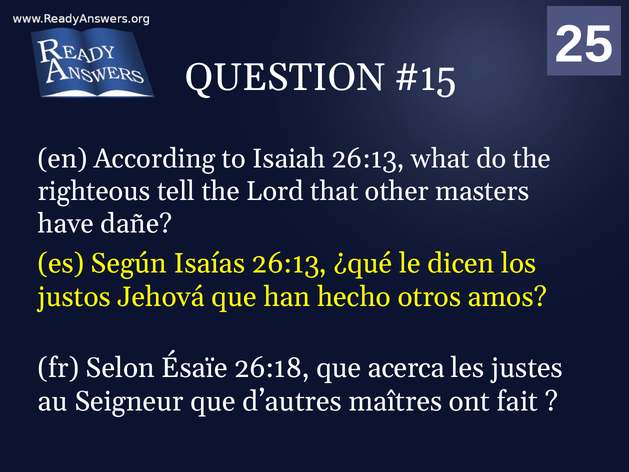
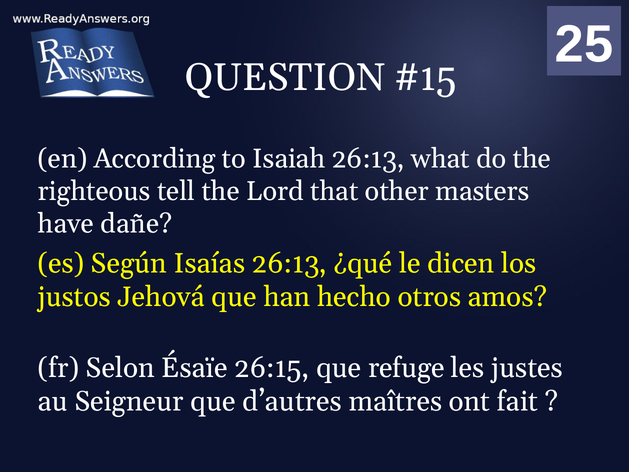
26:18: 26:18 -> 26:15
acerca: acerca -> refuge
